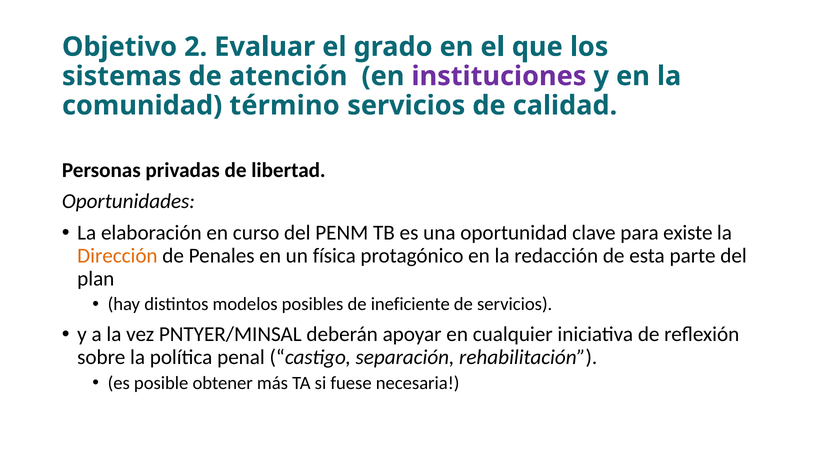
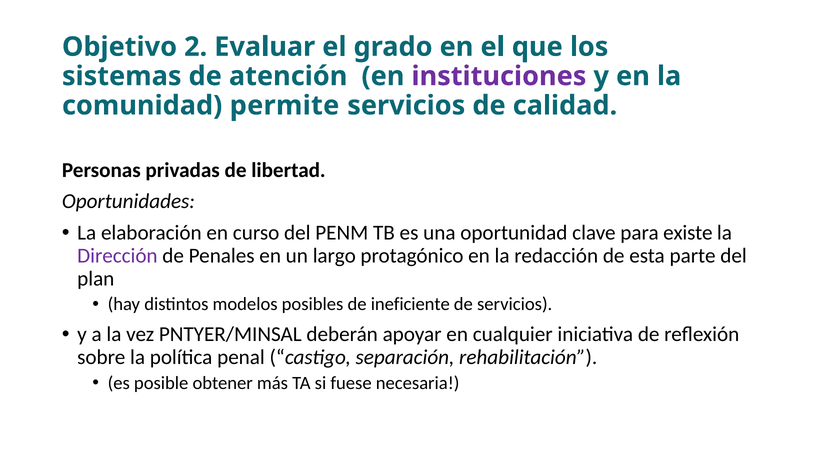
término: término -> permite
Dirección colour: orange -> purple
física: física -> largo
